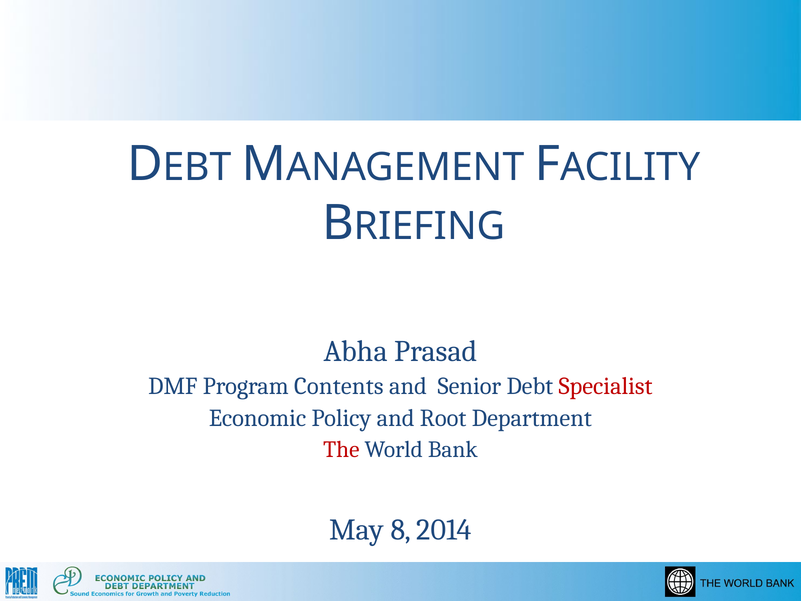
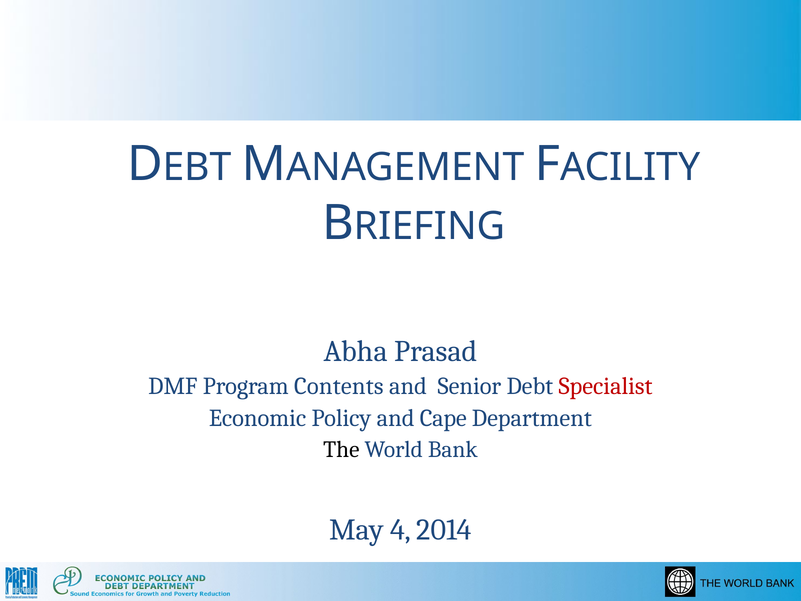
Root: Root -> Cape
The colour: red -> black
8: 8 -> 4
